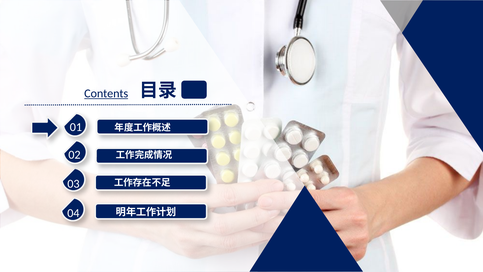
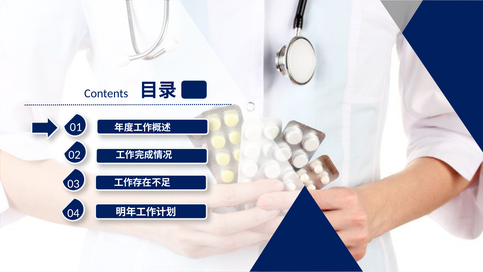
Contents underline: present -> none
